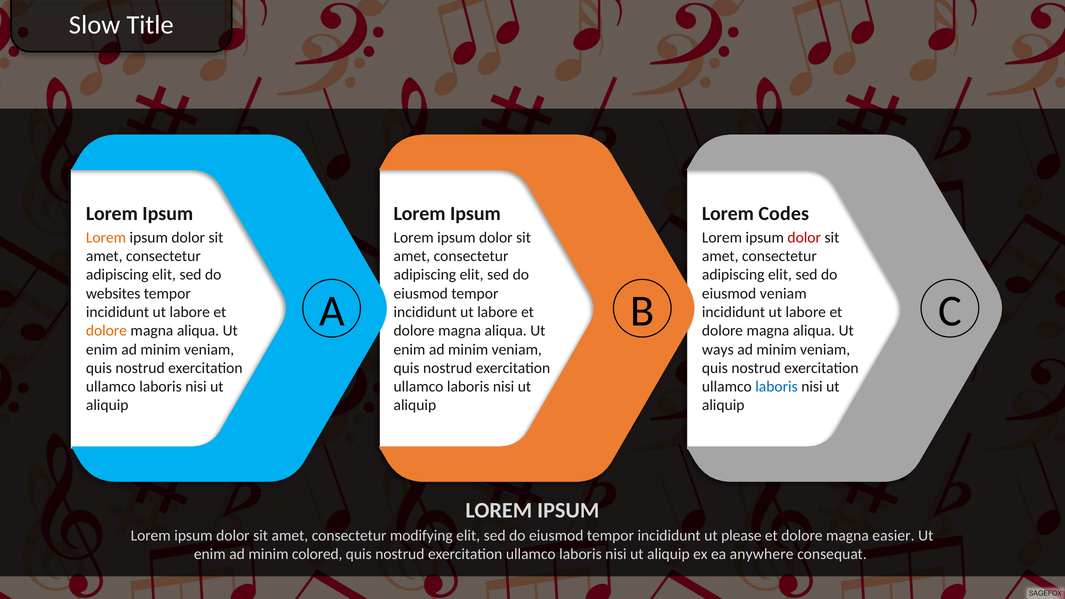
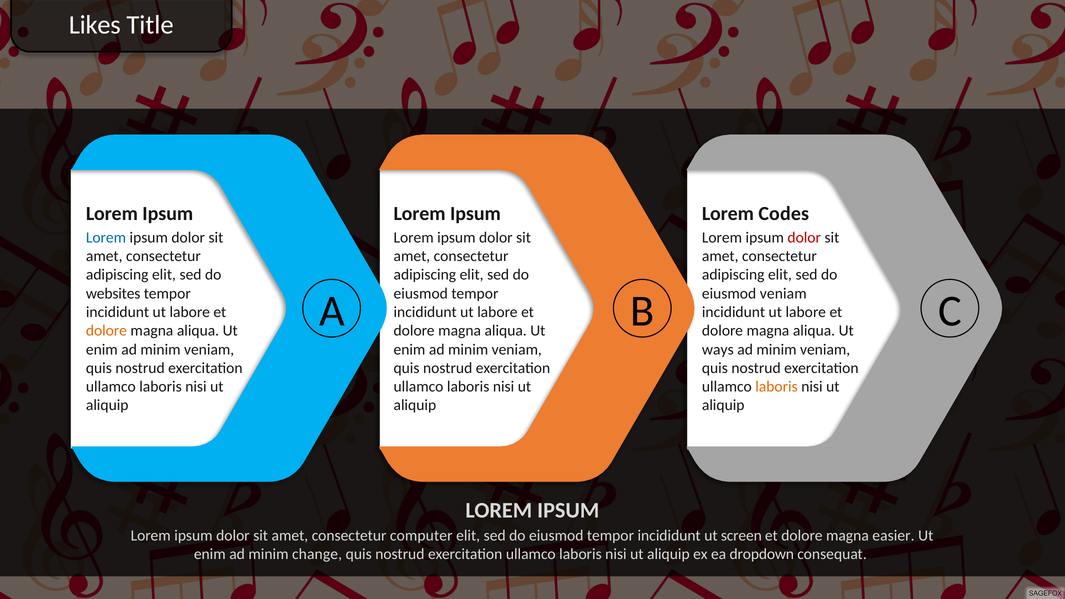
Slow: Slow -> Likes
Lorem at (106, 238) colour: orange -> blue
laboris at (777, 387) colour: blue -> orange
modifying: modifying -> computer
please: please -> screen
colored: colored -> change
anywhere: anywhere -> dropdown
